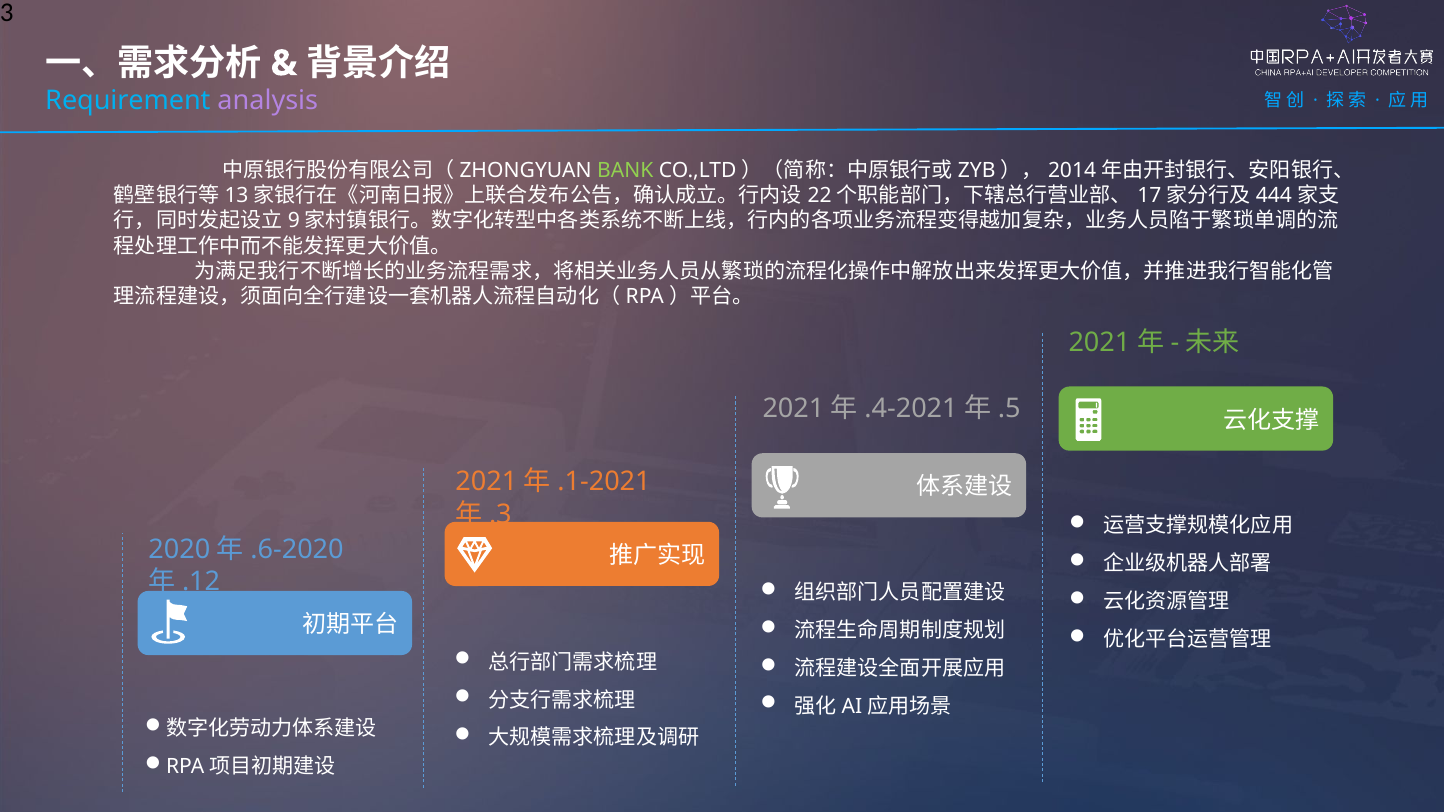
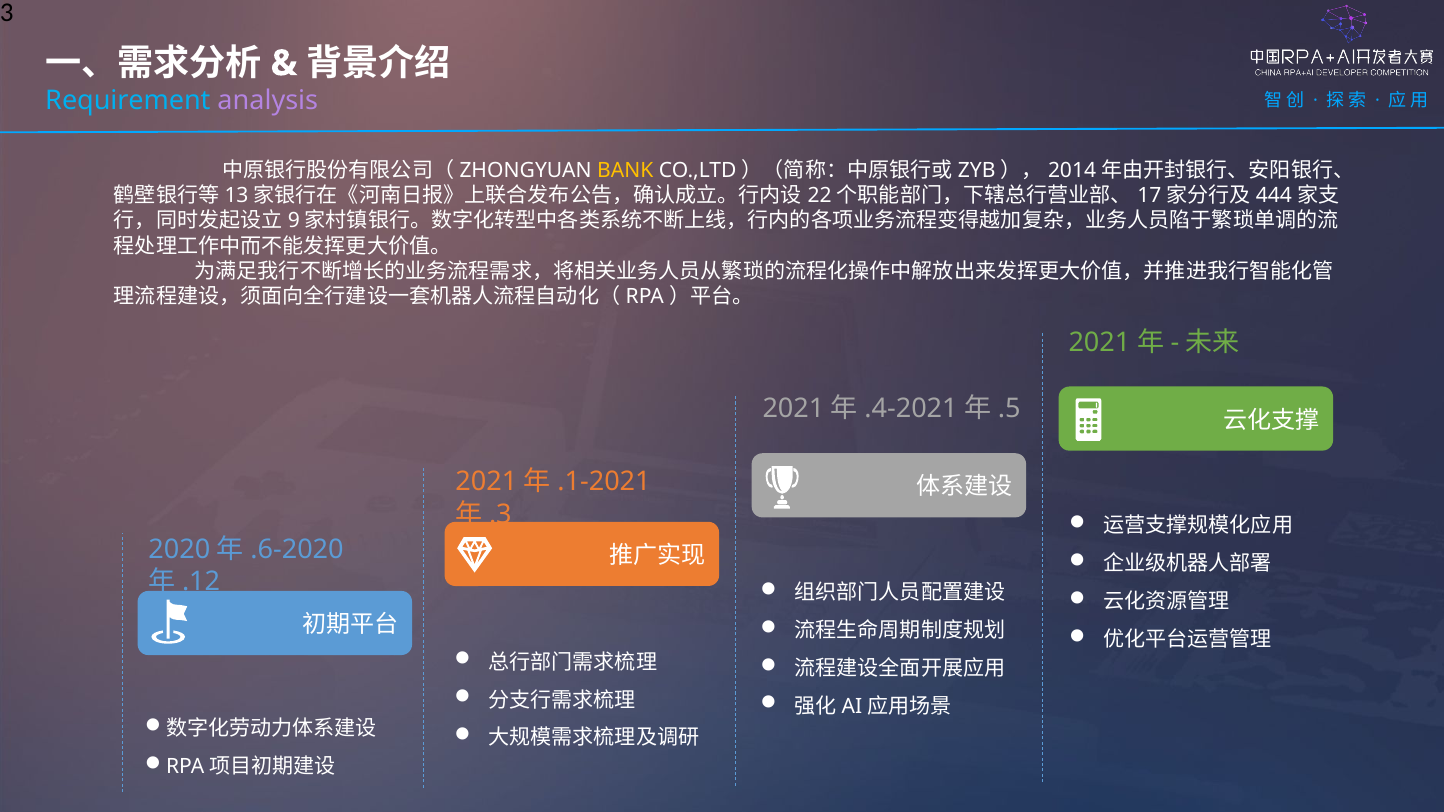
BANK colour: light green -> yellow
